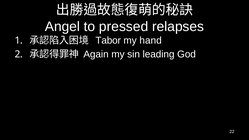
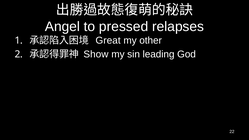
Tabor: Tabor -> Great
hand: hand -> other
Again: Again -> Show
